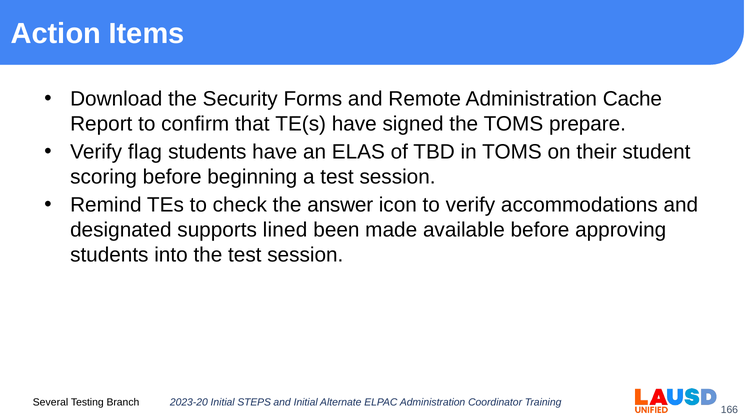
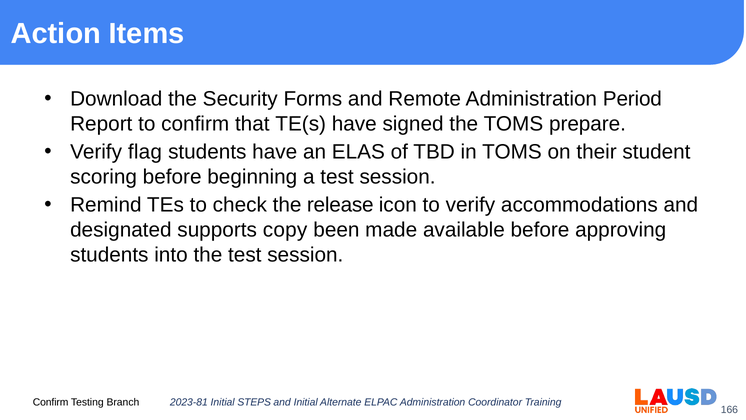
Cache: Cache -> Period
answer: answer -> release
lined: lined -> copy
Several at (51, 402): Several -> Confirm
2023-20: 2023-20 -> 2023-81
